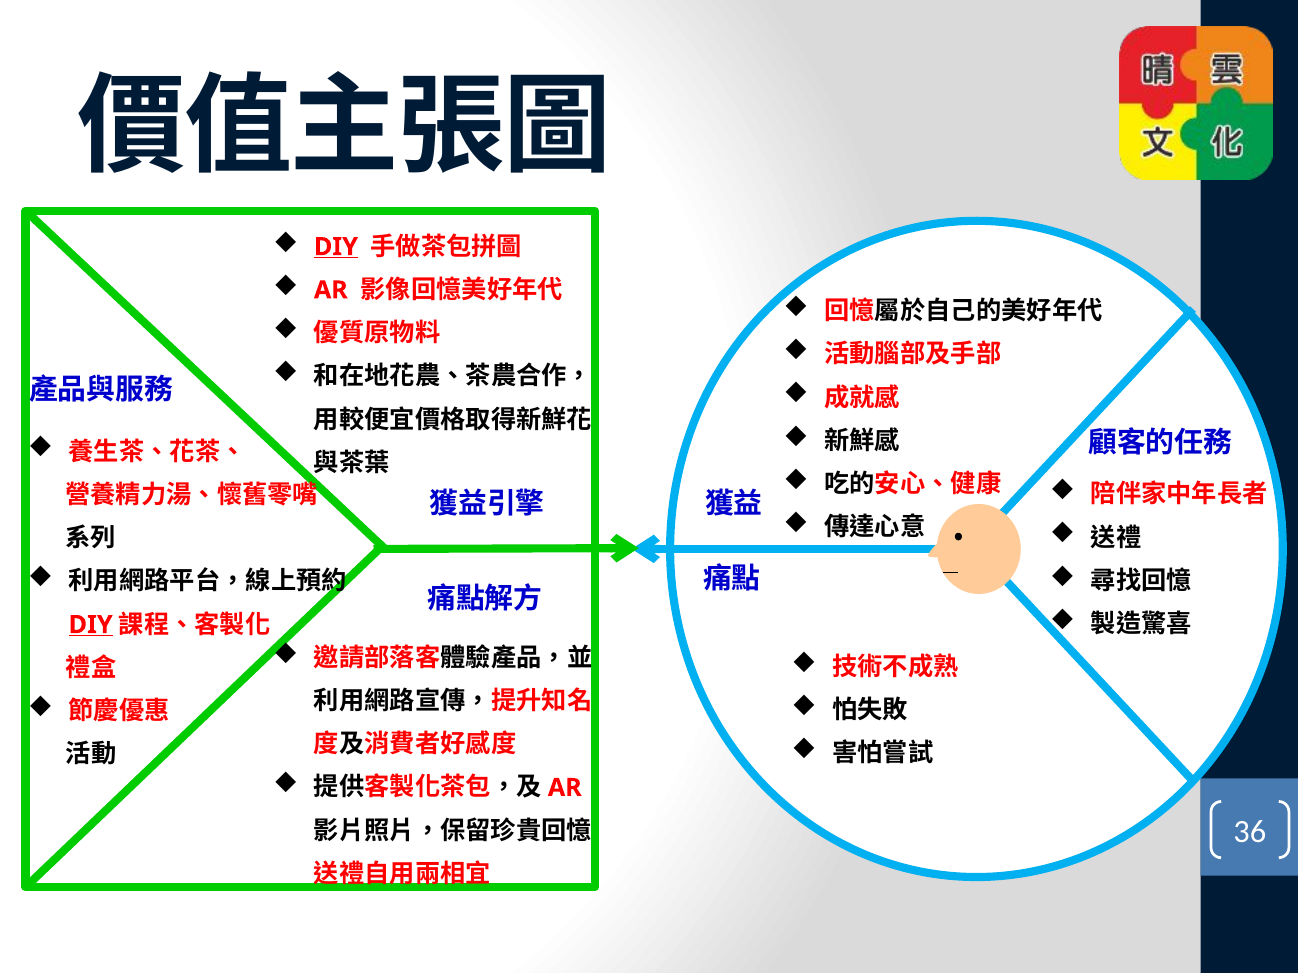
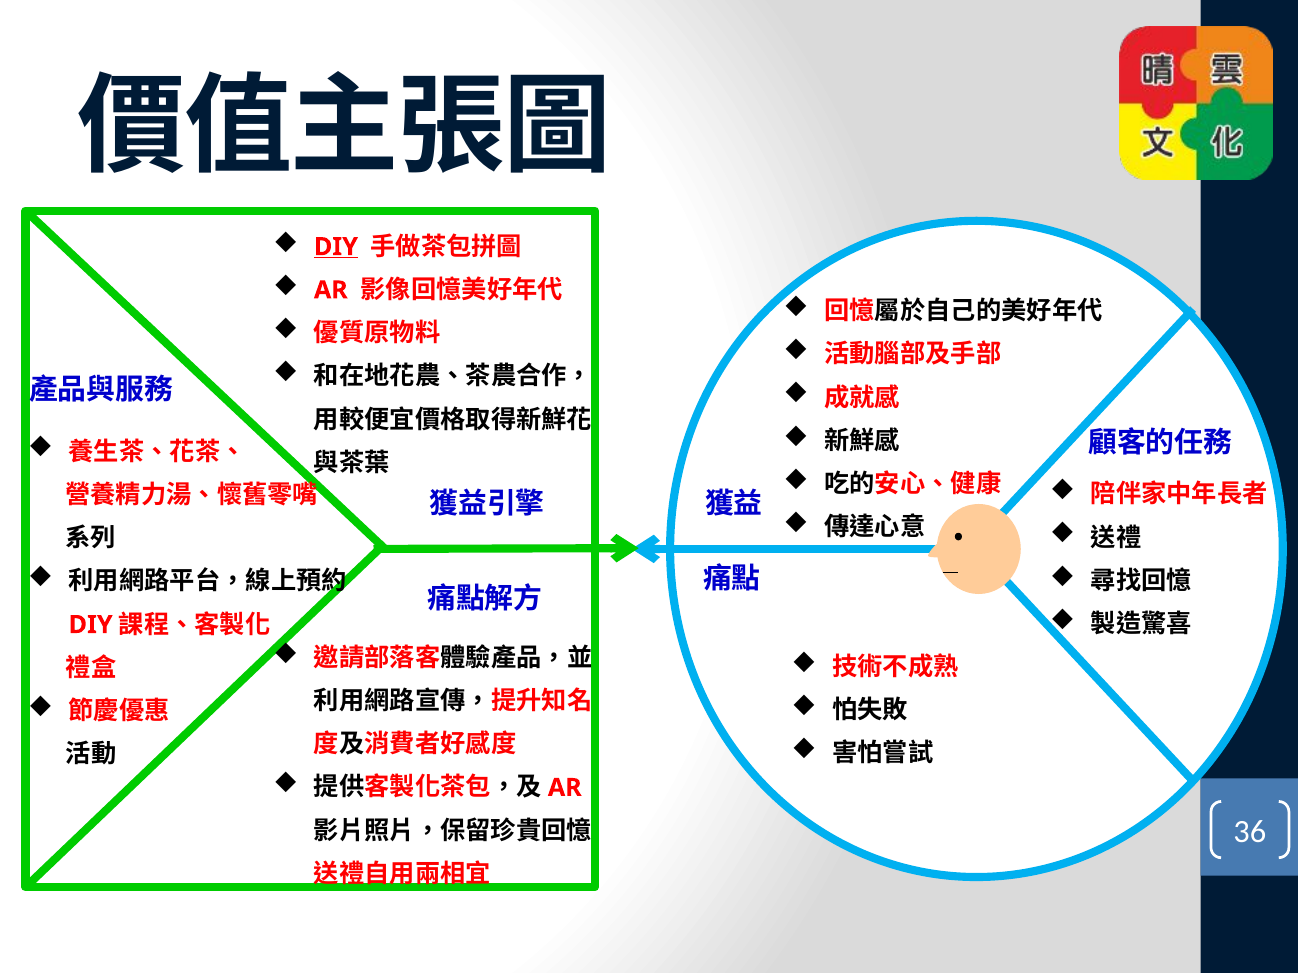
DIY at (91, 625) underline: present -> none
